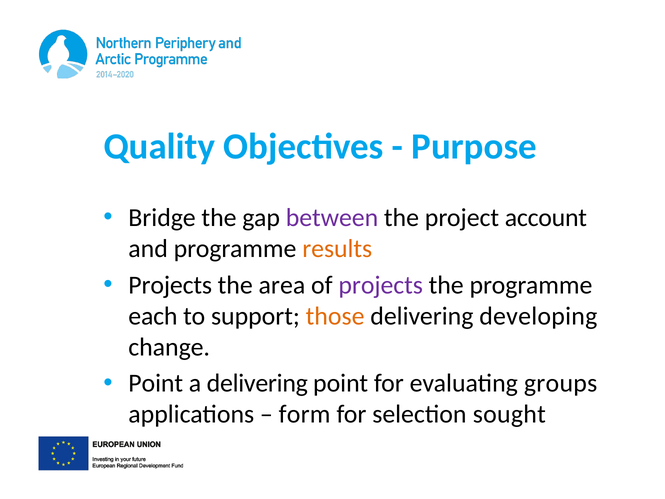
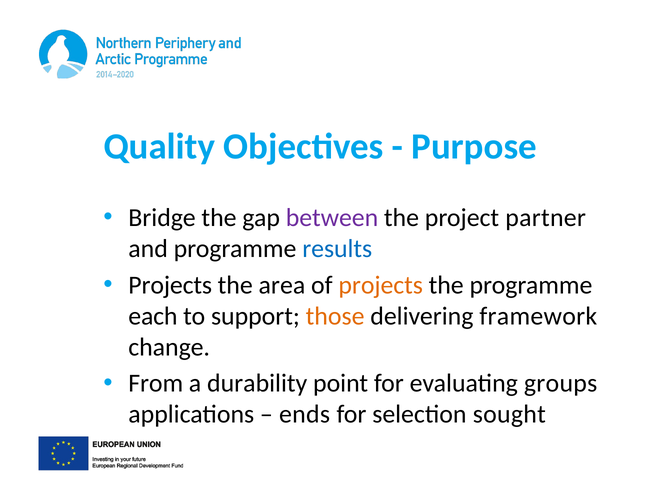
account: account -> partner
results colour: orange -> blue
projects at (381, 285) colour: purple -> orange
developing: developing -> framework
Point at (156, 383): Point -> From
a delivering: delivering -> durability
form: form -> ends
